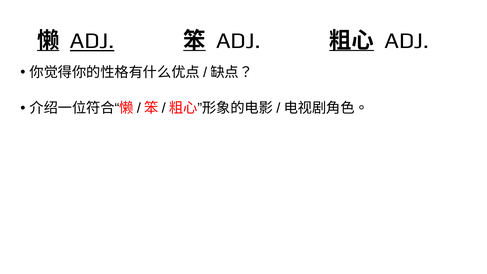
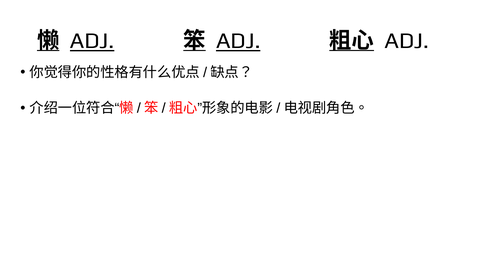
ADJ at (238, 41) underline: none -> present
